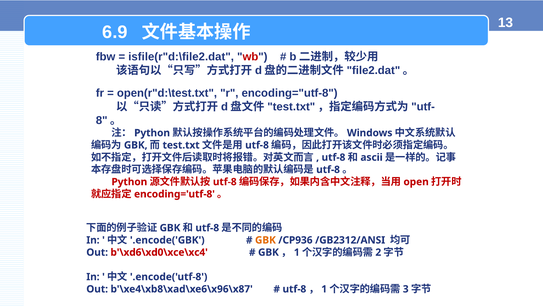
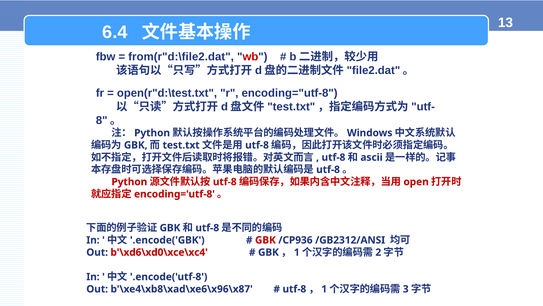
6.9: 6.9 -> 6.4
isfile(r"d:\file2.dat: isfile(r"d:\file2.dat -> from(r"d:\file2.dat
GBK at (265, 240) colour: orange -> red
